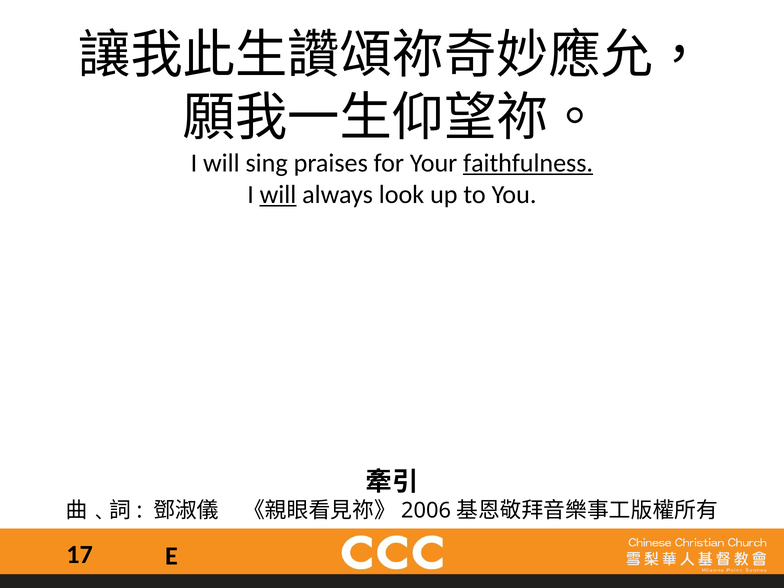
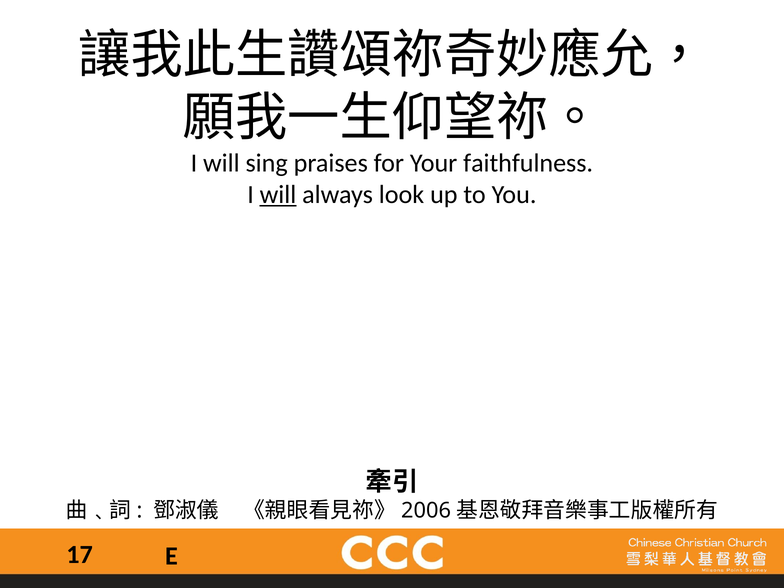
faithfulness underline: present -> none
